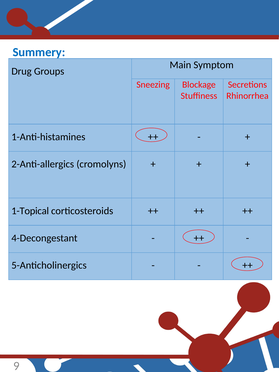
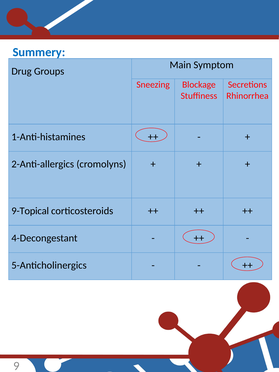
1-Topical: 1-Topical -> 9-Topical
